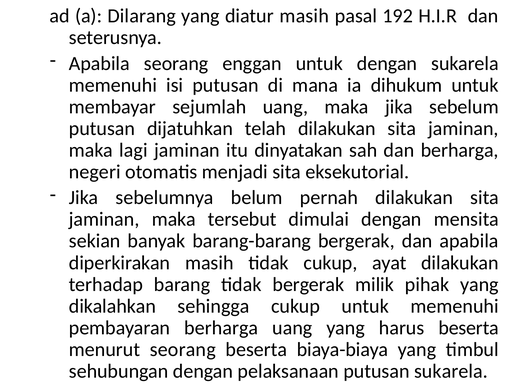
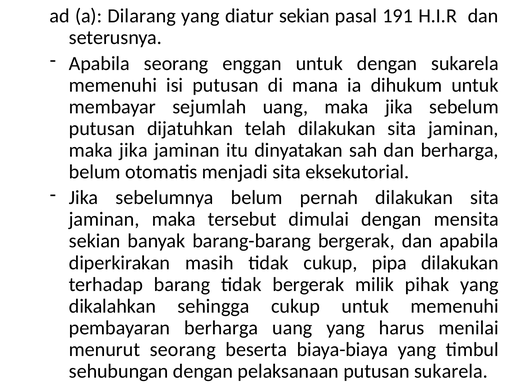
diatur masih: masih -> sekian
192: 192 -> 191
lagi at (133, 150): lagi -> jika
negeri at (95, 172): negeri -> belum
ayat: ayat -> pipa
harus beserta: beserta -> menilai
